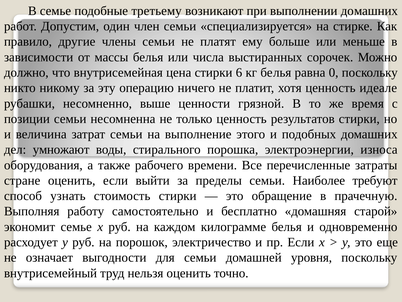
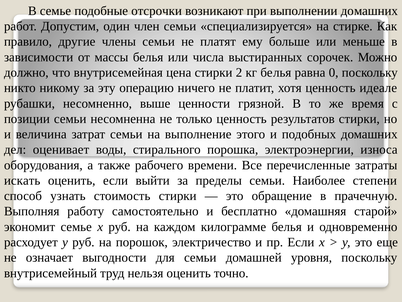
третьему: третьему -> отсрочки
6: 6 -> 2
умножают: умножают -> оценивает
стране: стране -> искать
требуют: требуют -> степени
